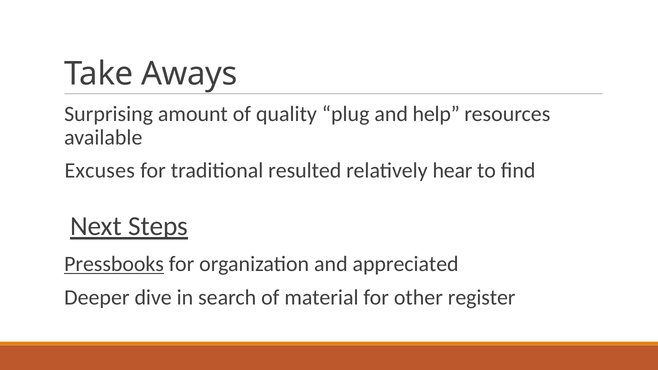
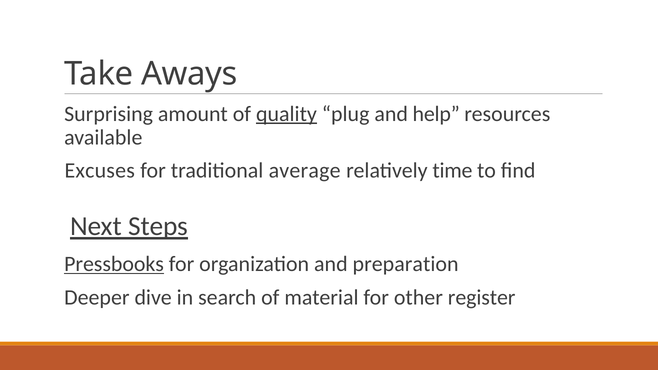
quality underline: none -> present
resulted: resulted -> average
hear: hear -> time
appreciated: appreciated -> preparation
